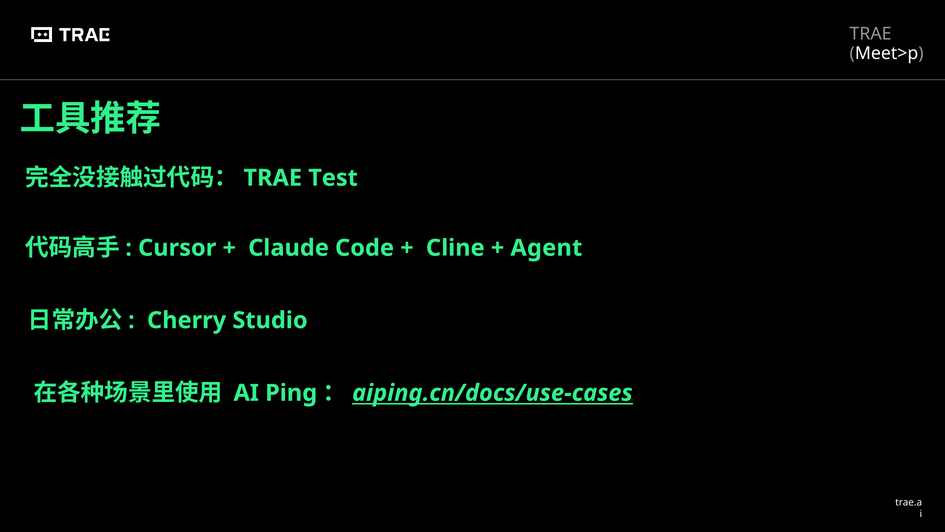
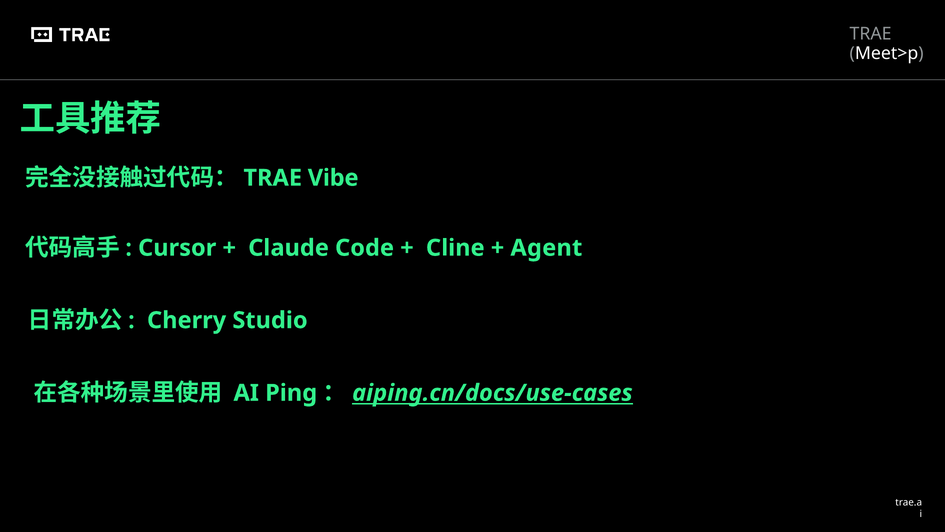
Test: Test -> Vibe
